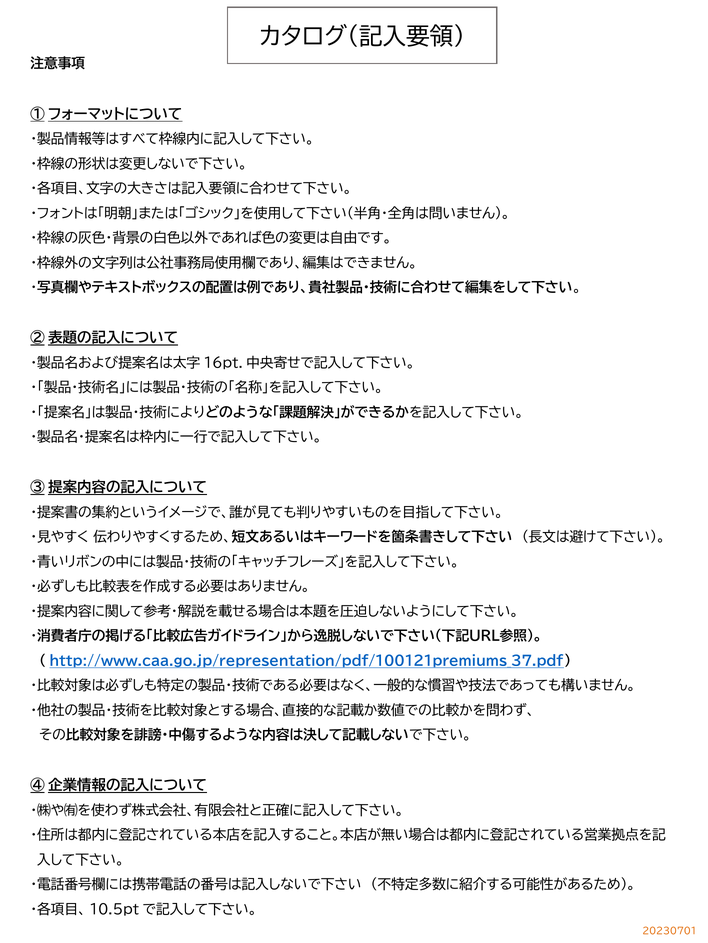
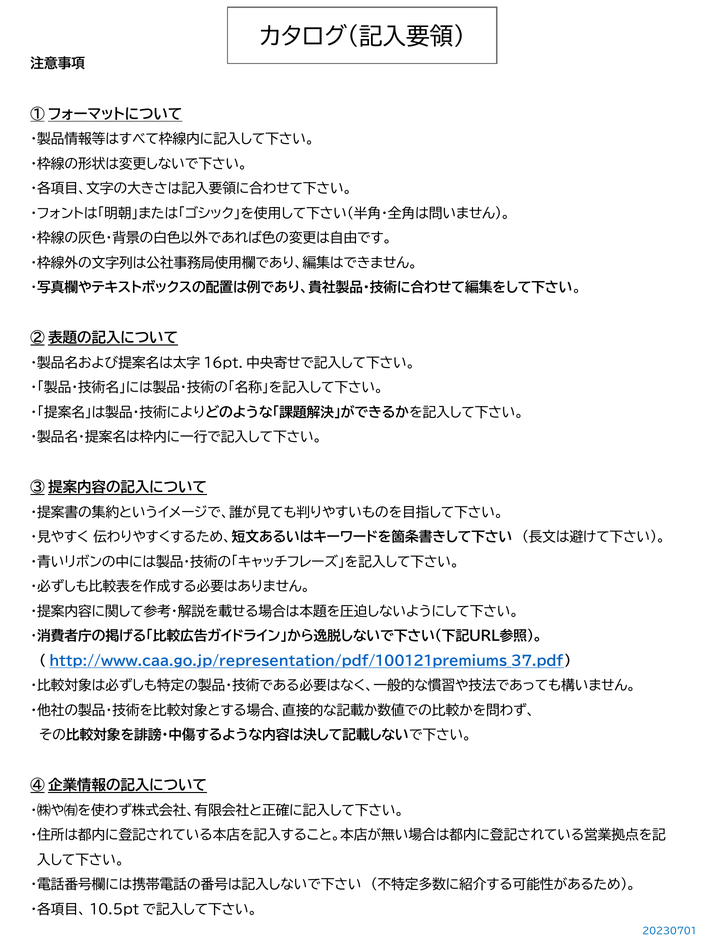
20230701 colour: orange -> blue
